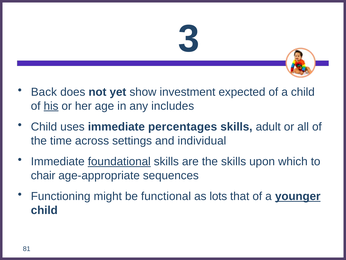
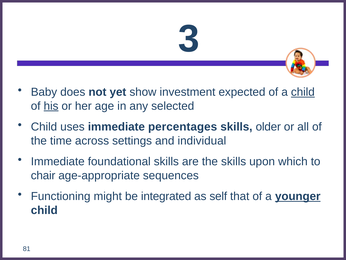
Back: Back -> Baby
child at (303, 92) underline: none -> present
includes: includes -> selected
adult: adult -> older
foundational underline: present -> none
functional: functional -> integrated
lots: lots -> self
